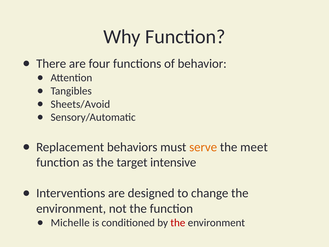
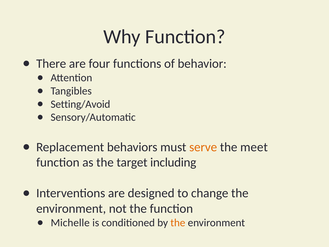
Sheets/Avoid: Sheets/Avoid -> Setting/Avoid
intensive: intensive -> including
the at (178, 223) colour: red -> orange
